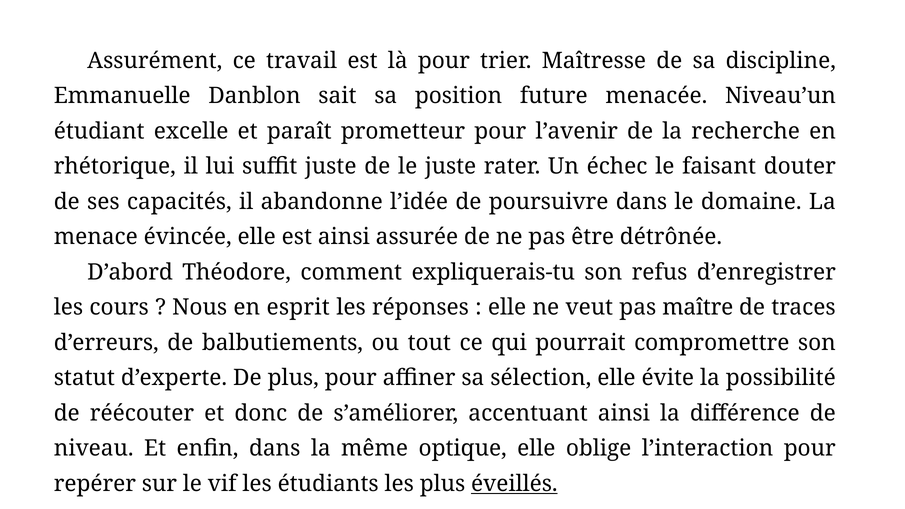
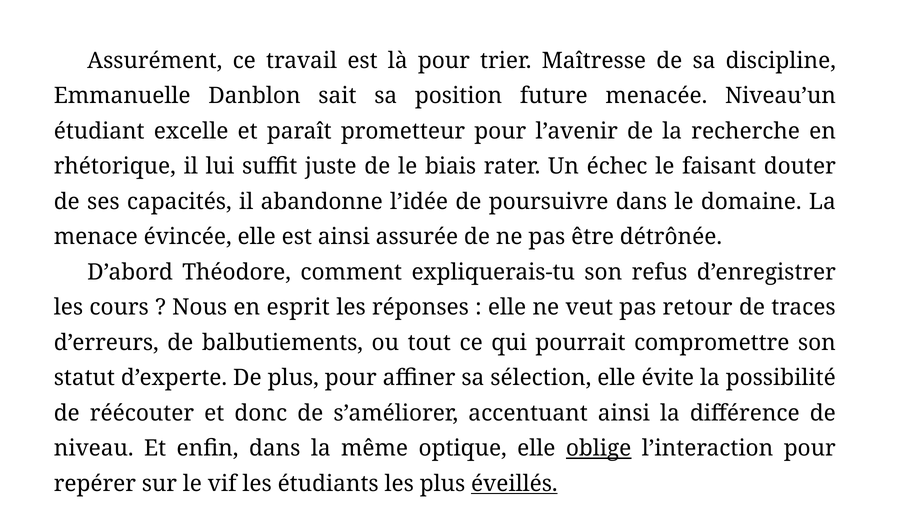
le juste: juste -> biais
maître: maître -> retour
oblige underline: none -> present
